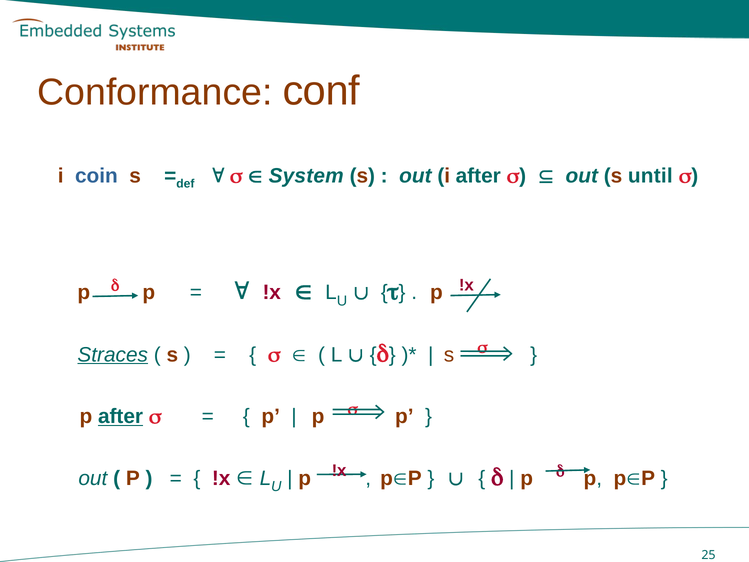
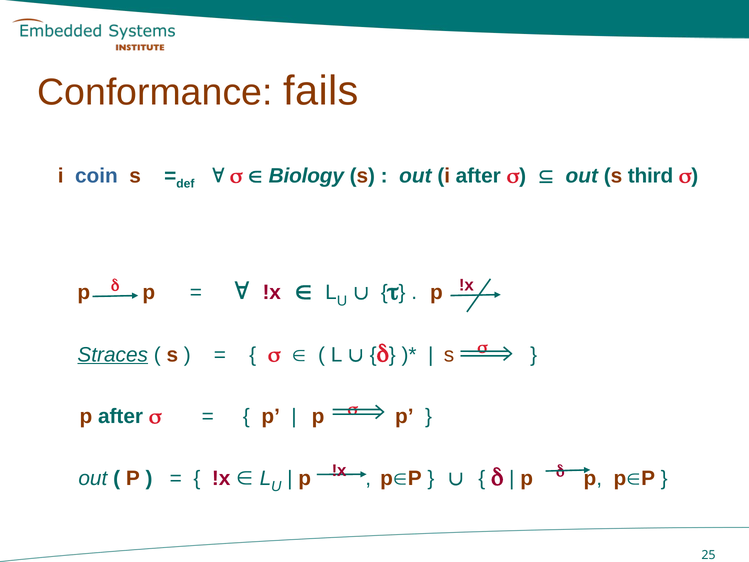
conf: conf -> fails
System: System -> Biology
until: until -> third
after at (121, 416) underline: present -> none
